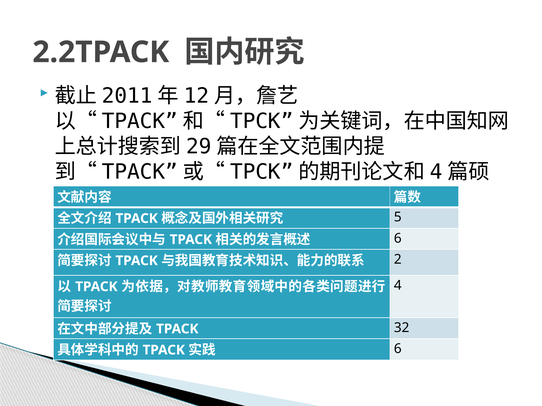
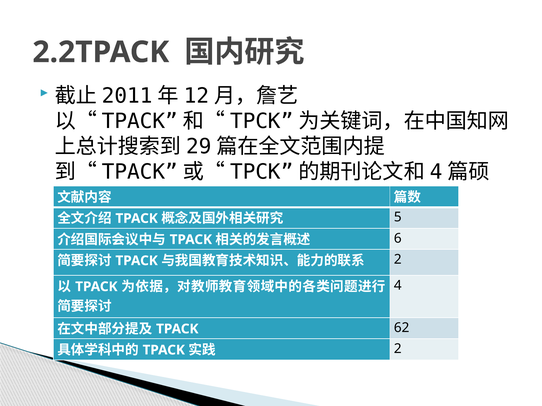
32: 32 -> 62
6 at (398, 349): 6 -> 2
